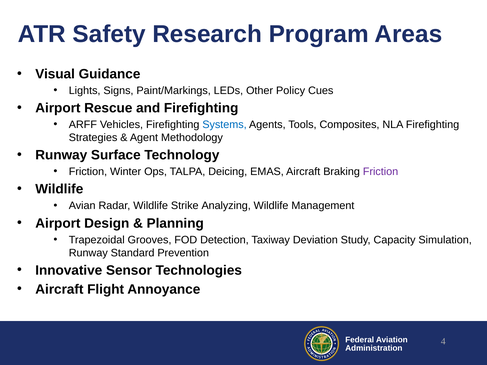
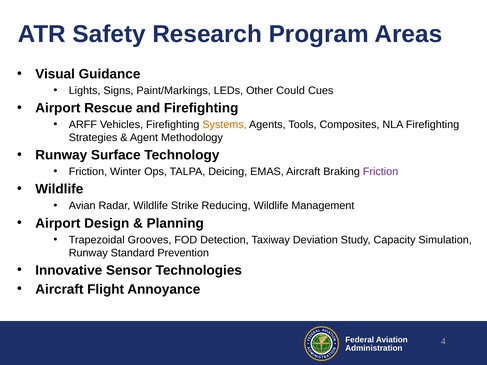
Policy: Policy -> Could
Systems colour: blue -> orange
Analyzing: Analyzing -> Reducing
